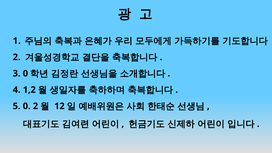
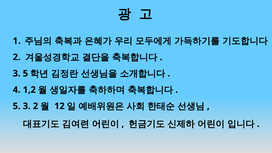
3 0: 0 -> 5
5 0: 0 -> 3
